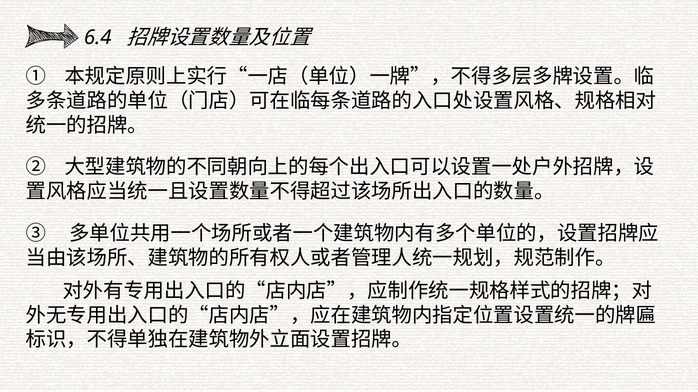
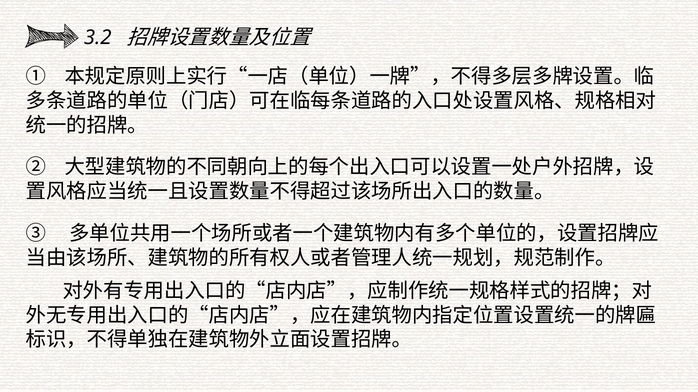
6.4: 6.4 -> 3.2
